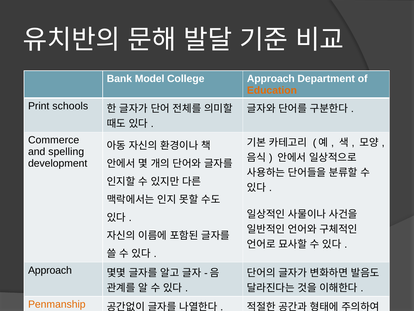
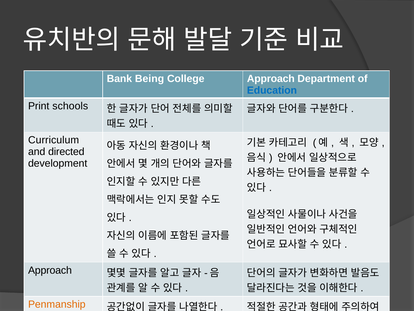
Model: Model -> Being
Education colour: orange -> blue
Commerce: Commerce -> Curriculum
spelling: spelling -> directed
